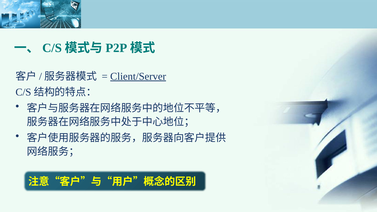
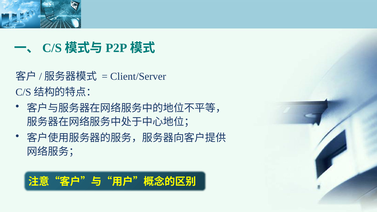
Client/Server underline: present -> none
